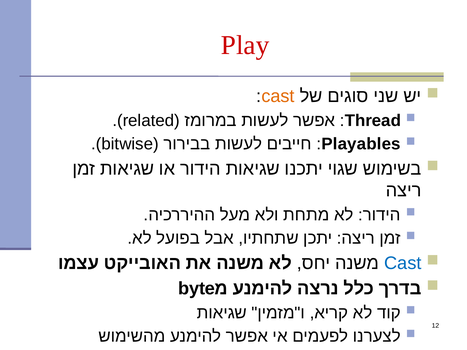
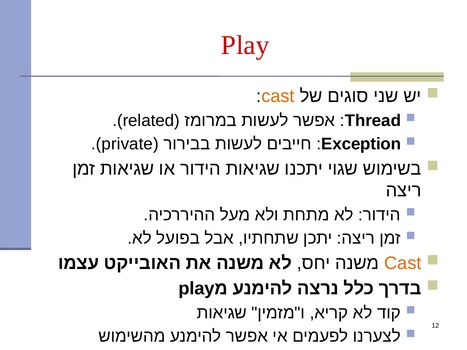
bitwise: bitwise -> private
Playables: Playables -> Exception
Cast at (403, 263) colour: blue -> orange
byte at (197, 289): byte -> play
